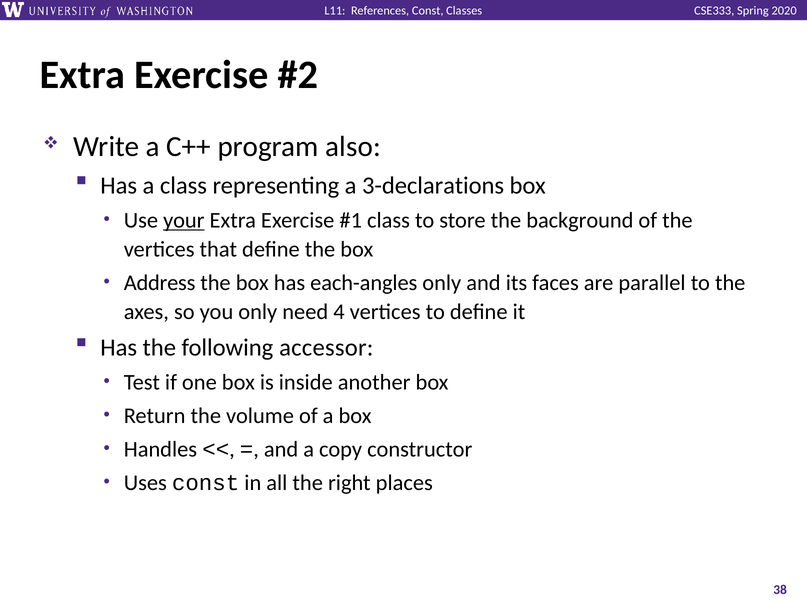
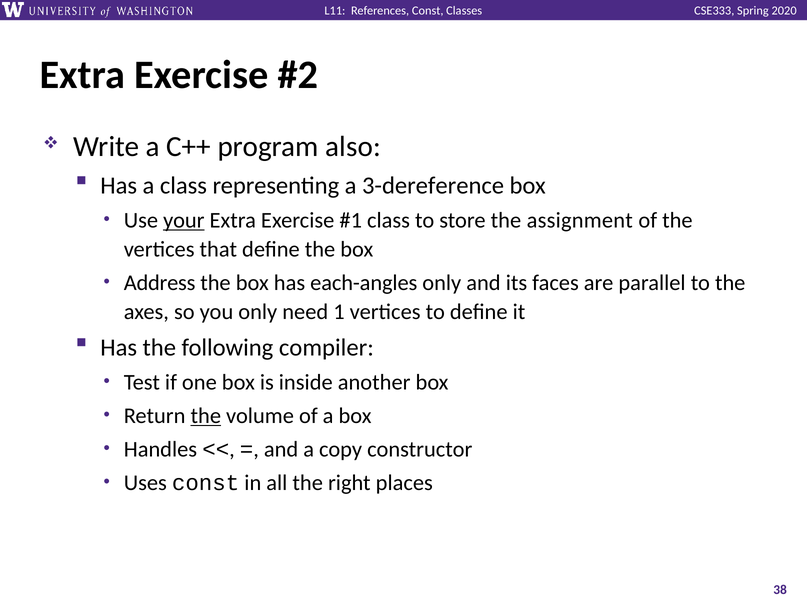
3-declarations: 3-declarations -> 3-dereference
background: background -> assignment
4: 4 -> 1
accessor: accessor -> compiler
the at (206, 416) underline: none -> present
